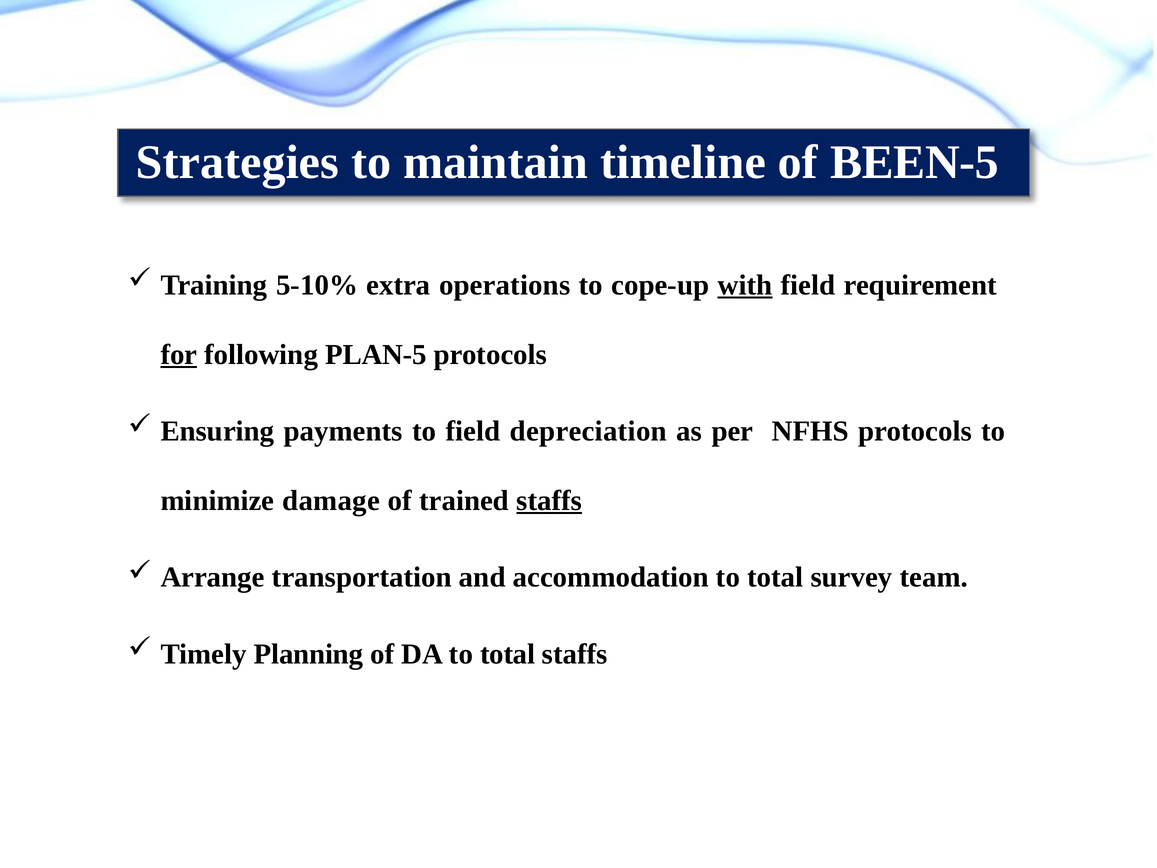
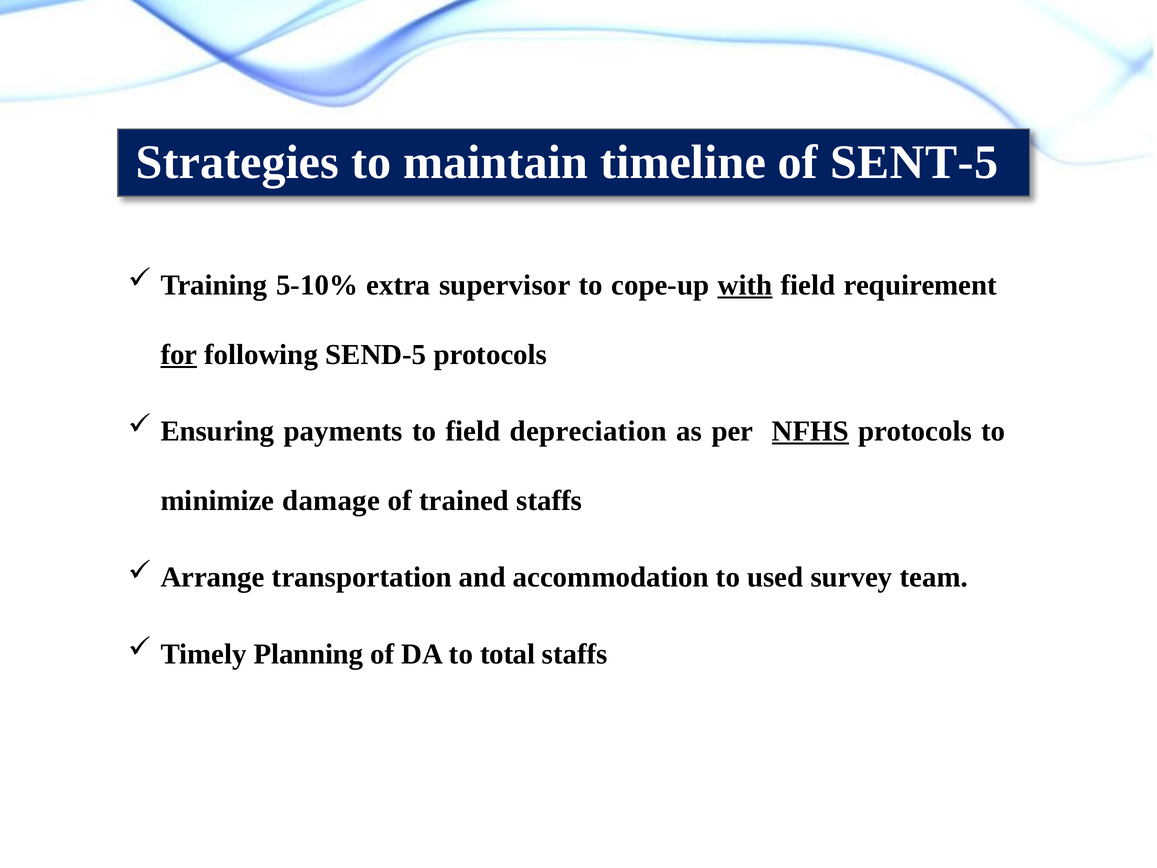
BEEN-5: BEEN-5 -> SENT-5
operations: operations -> supervisor
PLAN-5: PLAN-5 -> SEND-5
NFHS underline: none -> present
staffs at (549, 500) underline: present -> none
accommodation to total: total -> used
